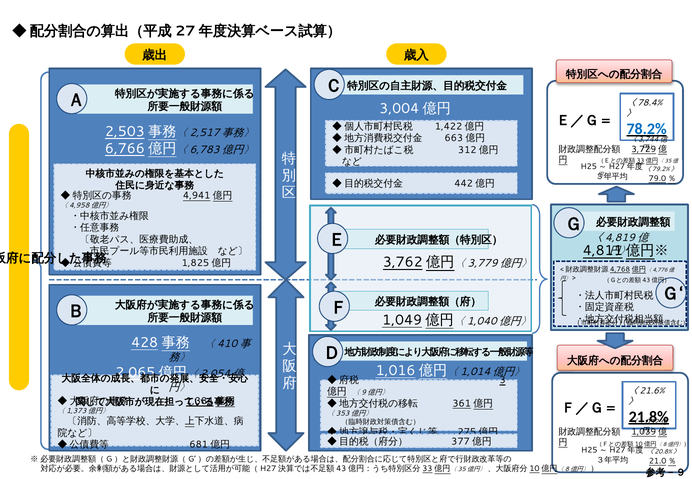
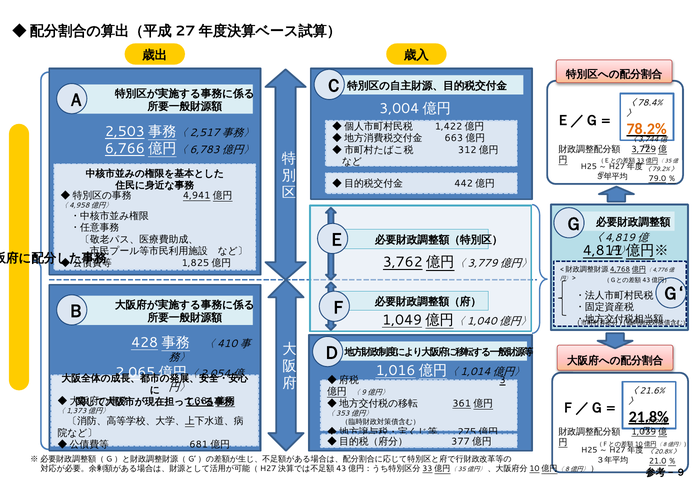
78.2% colour: blue -> orange
